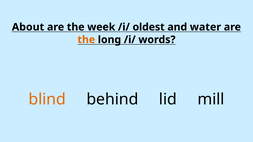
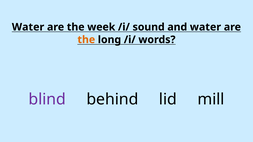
About at (28, 27): About -> Water
oldest: oldest -> sound
blind colour: orange -> purple
